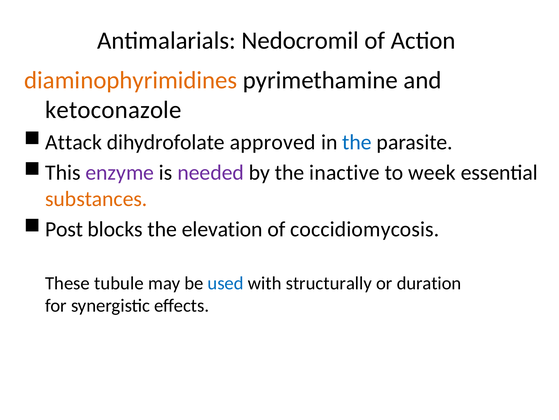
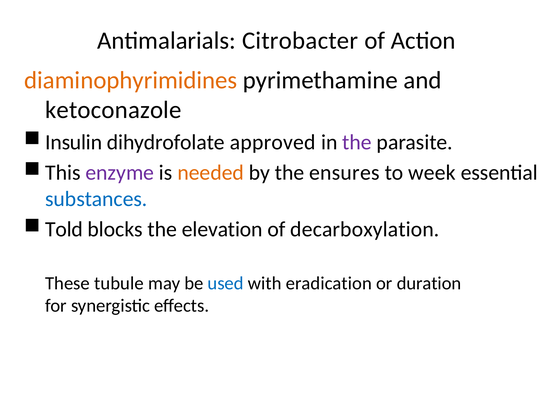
Nedocromil: Nedocromil -> Citrobacter
Attack: Attack -> Insulin
the at (357, 142) colour: blue -> purple
needed colour: purple -> orange
inactive: inactive -> ensures
substances colour: orange -> blue
Post: Post -> Told
coccidiomycosis: coccidiomycosis -> decarboxylation
structurally: structurally -> eradication
